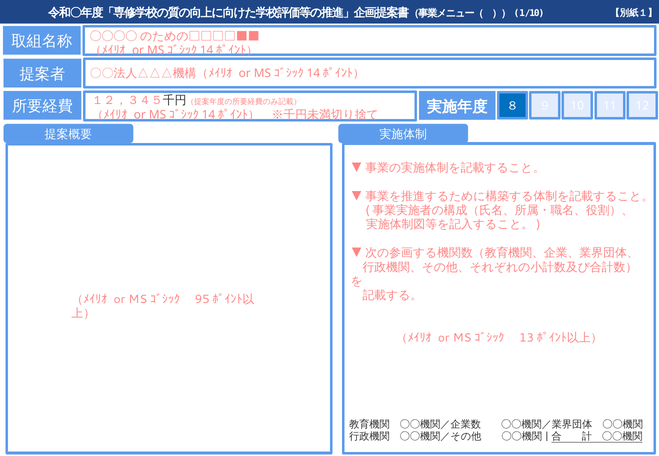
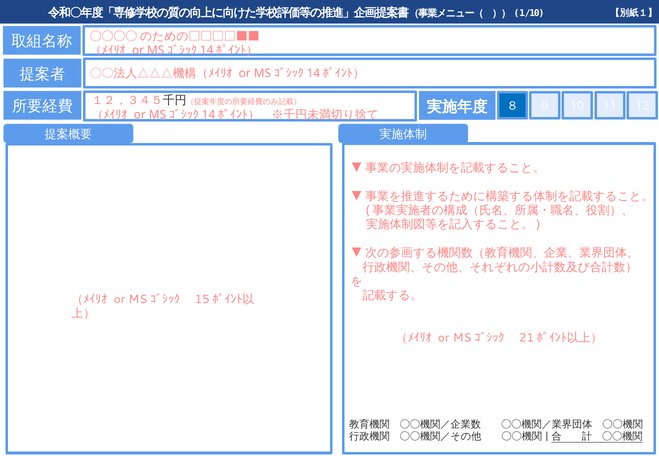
95: 95 -> 15
13: 13 -> 21
